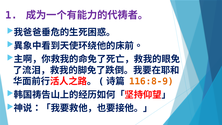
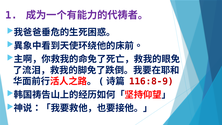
116:8-9 colour: orange -> red
